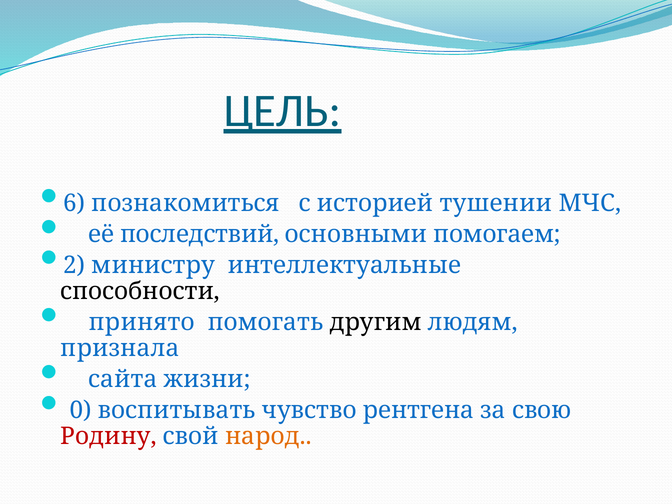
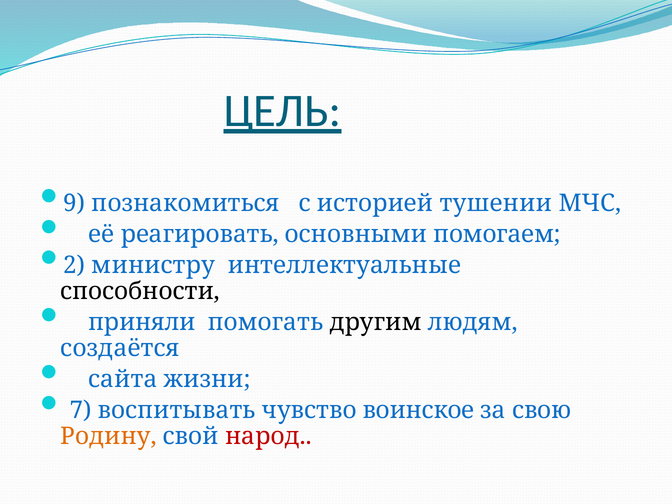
6: 6 -> 9
последствий: последствий -> реагировать
принято: принято -> приняли
признала: признала -> создаётся
0: 0 -> 7
рентгена: рентгена -> воинское
Родину colour: red -> orange
народ colour: orange -> red
